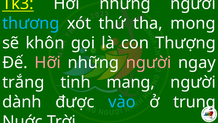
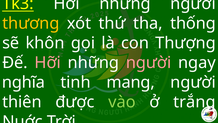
thương colour: light blue -> yellow
mong: mong -> thống
trắng: trắng -> nghĩa
dành: dành -> thiên
vào colour: light blue -> light green
trung: trung -> trắng
